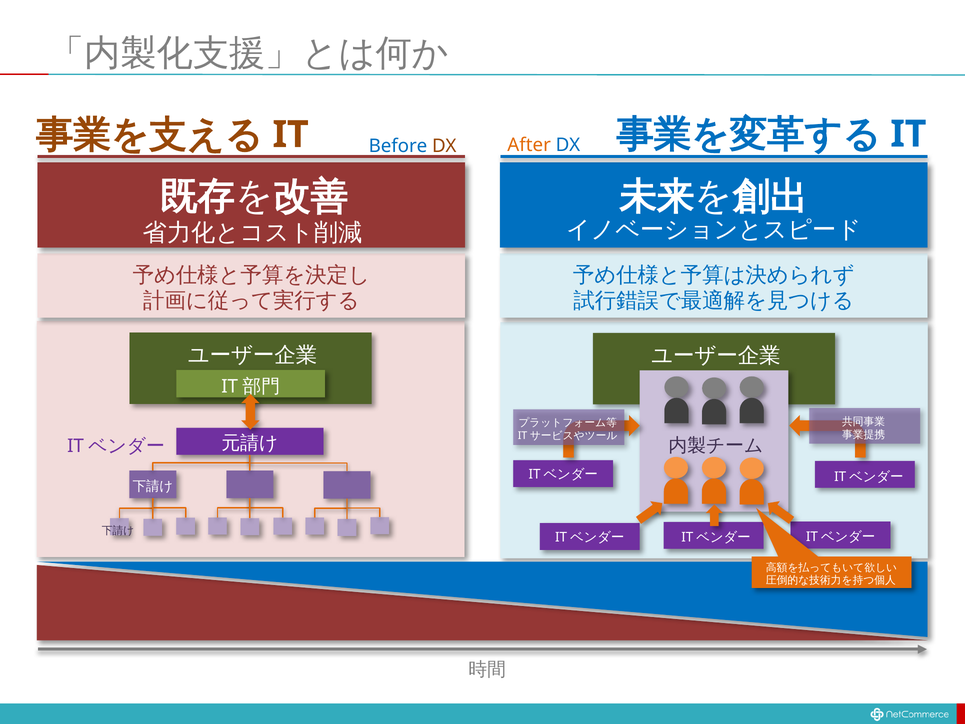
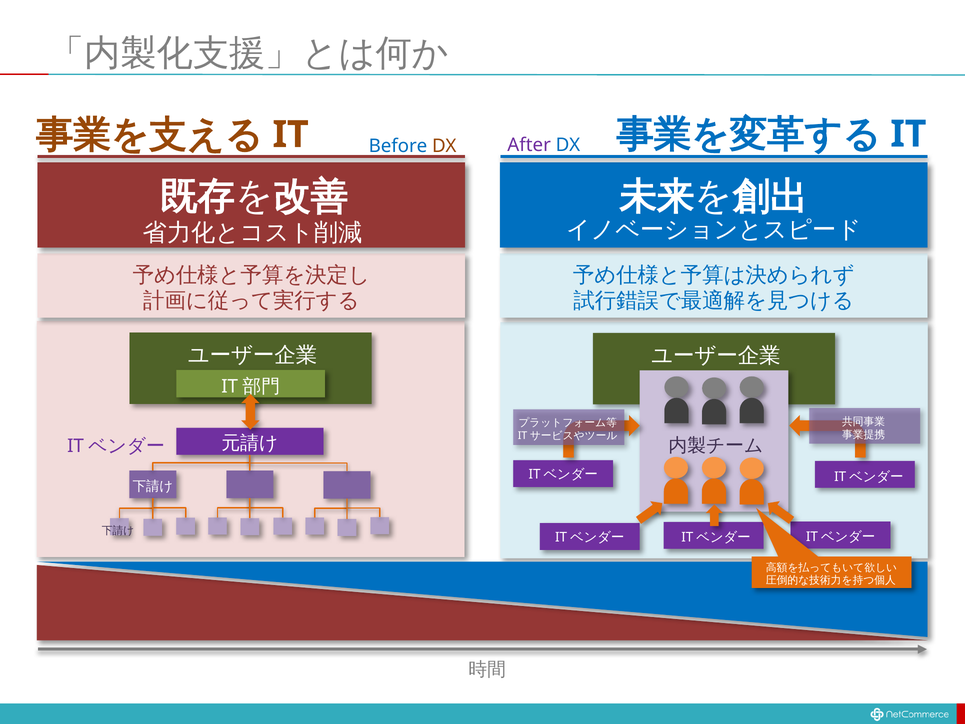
After colour: orange -> purple
